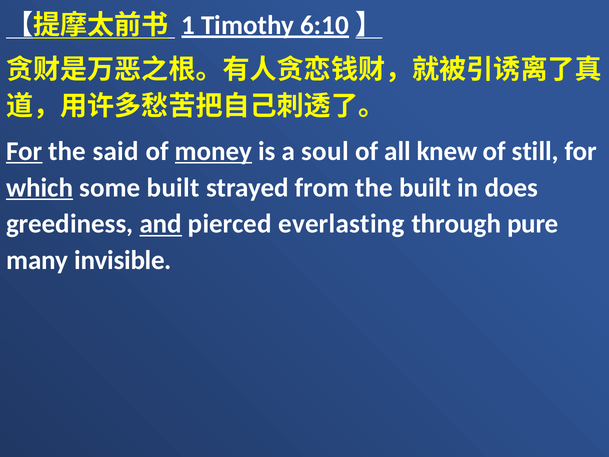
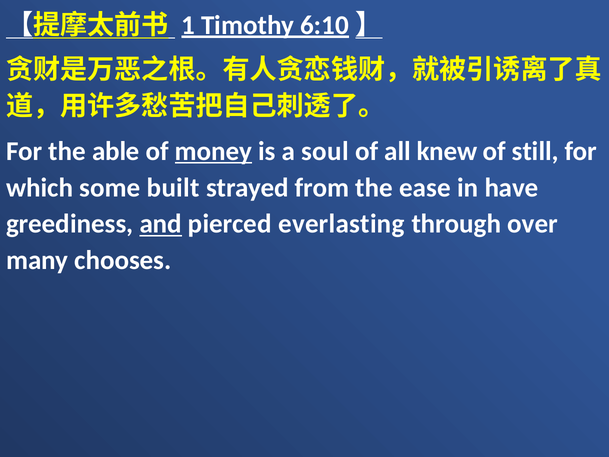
For at (24, 151) underline: present -> none
said: said -> able
which underline: present -> none
the built: built -> ease
does: does -> have
pure: pure -> over
invisible: invisible -> chooses
